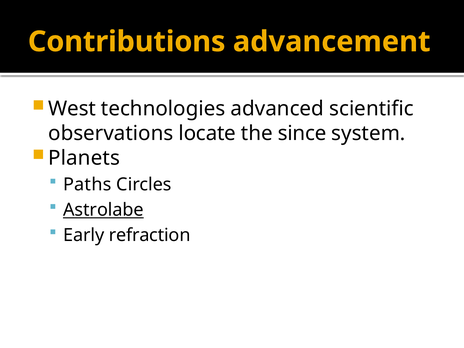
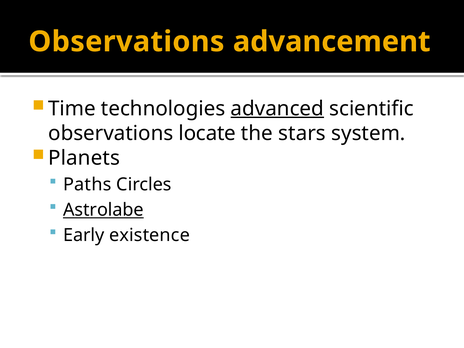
Contributions at (127, 42): Contributions -> Observations
West: West -> Time
advanced underline: none -> present
since: since -> stars
refraction: refraction -> existence
